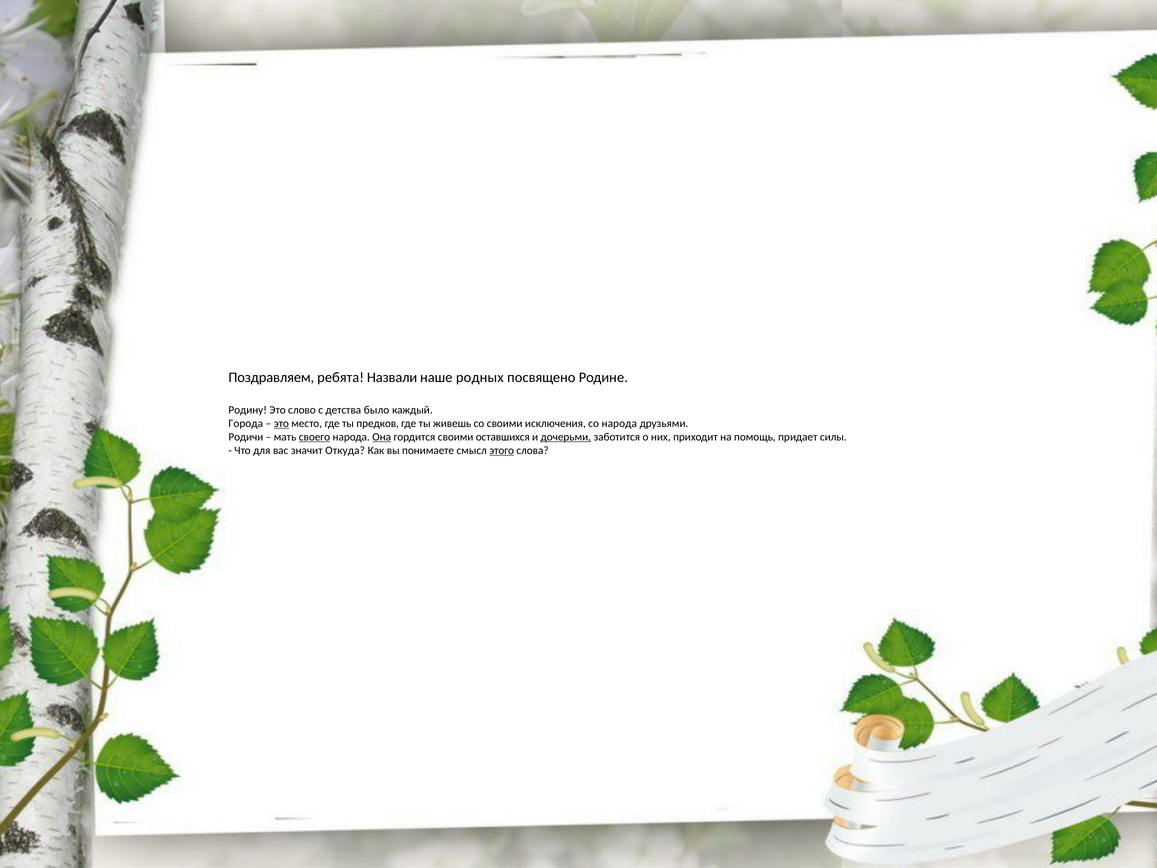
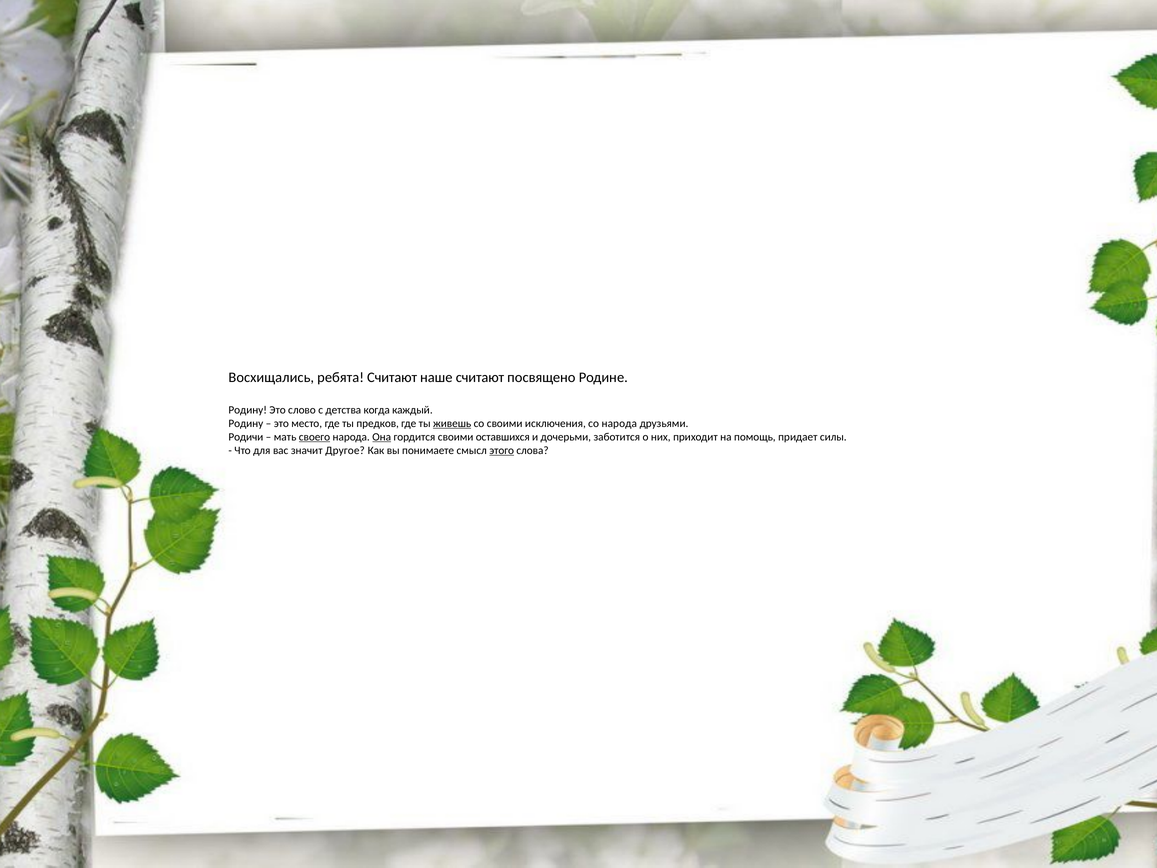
Поздравляем: Поздравляем -> Восхищались
ребята Назвали: Назвали -> Считают
наше родных: родных -> считают
было: было -> когда
Города at (246, 423): Города -> Родину
это at (281, 423) underline: present -> none
живешь underline: none -> present
дочерьми underline: present -> none
Откуда: Откуда -> Другое
